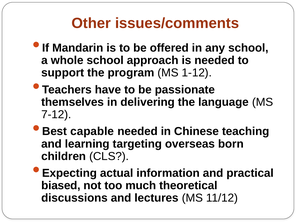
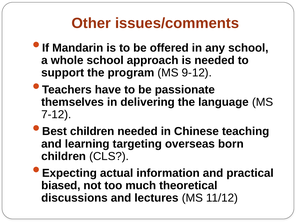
1-12: 1-12 -> 9-12
Best capable: capable -> children
